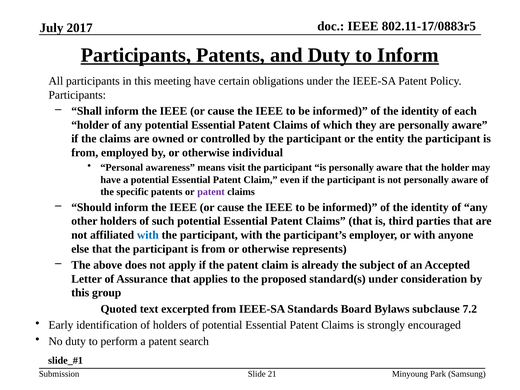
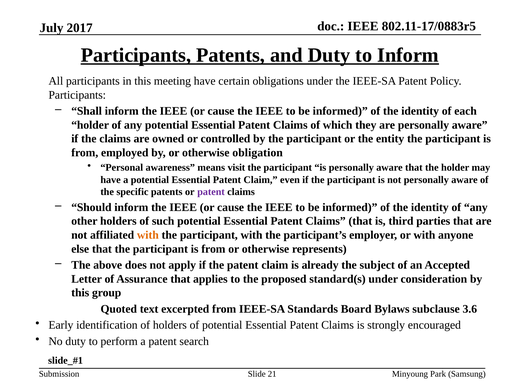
individual: individual -> obligation
with at (148, 235) colour: blue -> orange
7.2: 7.2 -> 3.6
